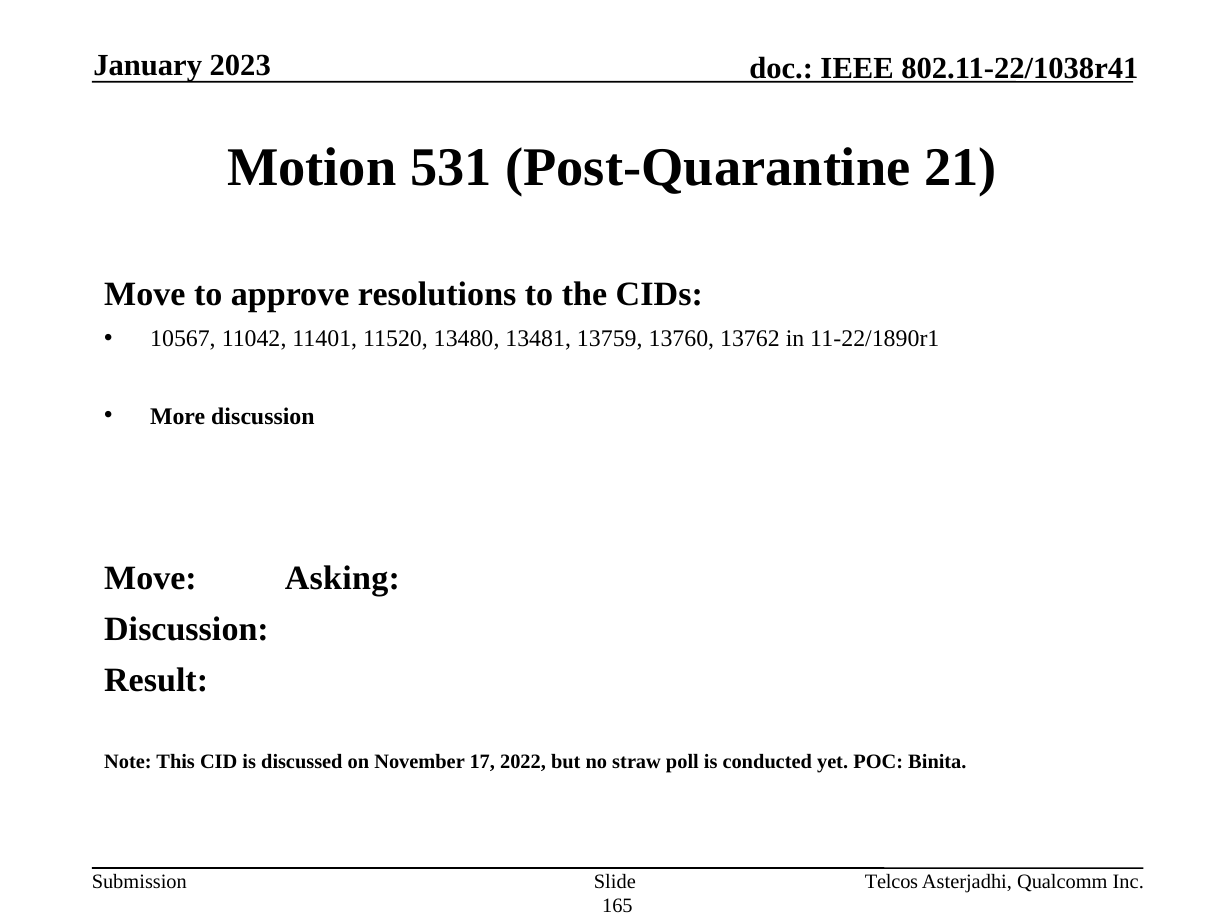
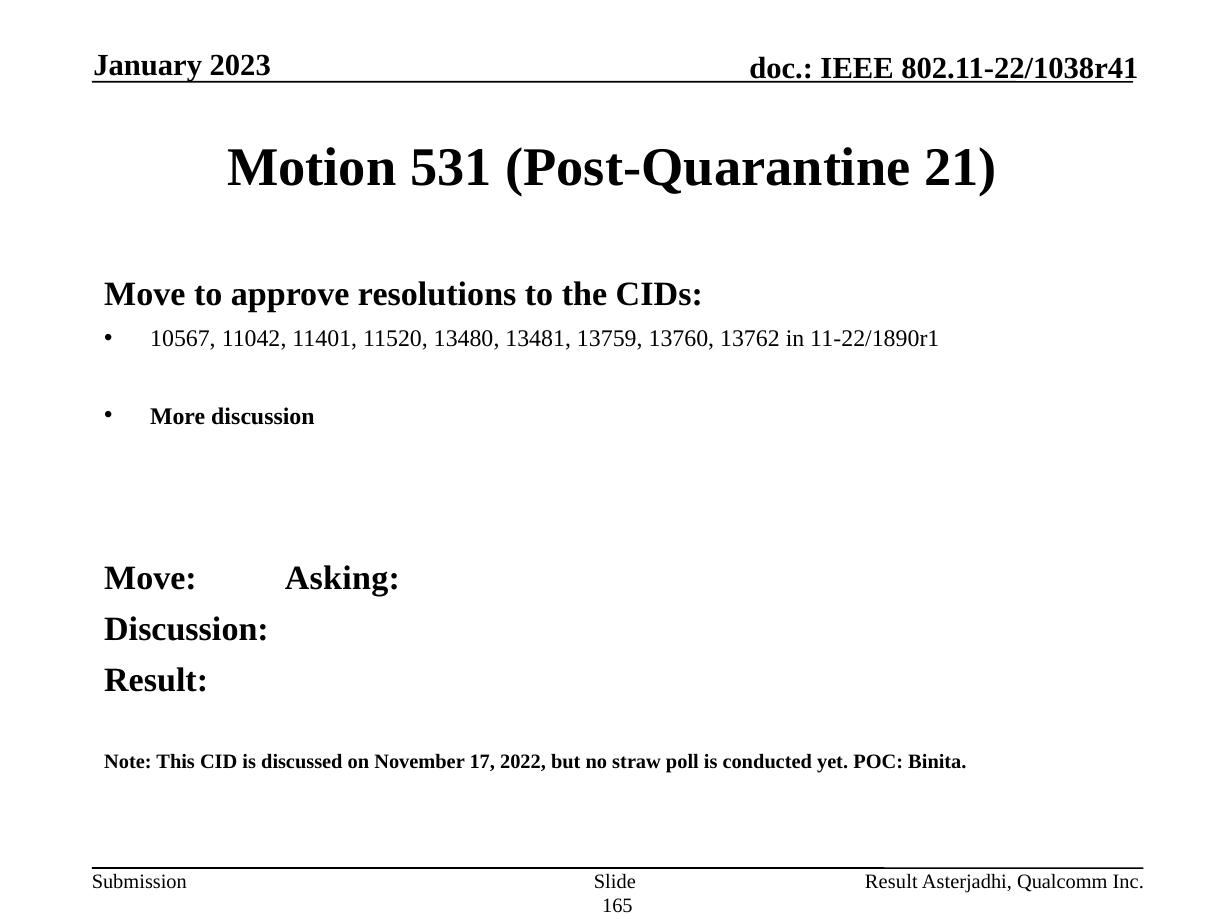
Telcos at (892, 881): Telcos -> Result
